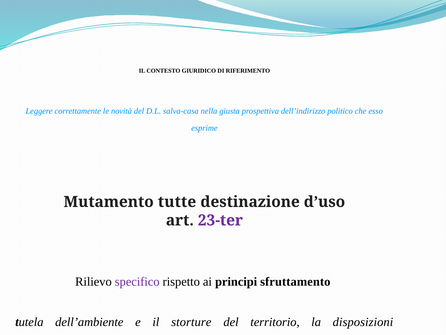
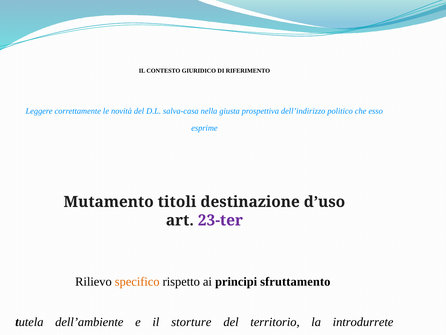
tutte: tutte -> titoli
specifico colour: purple -> orange
disposizioni: disposizioni -> introdurrete
